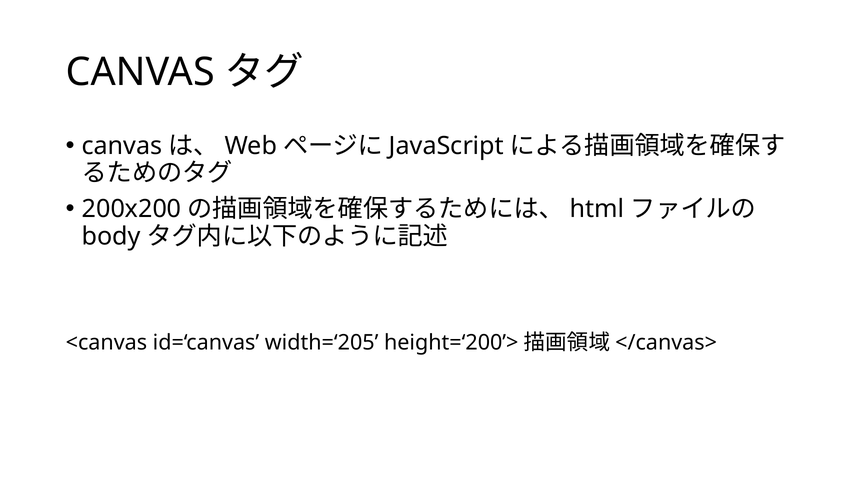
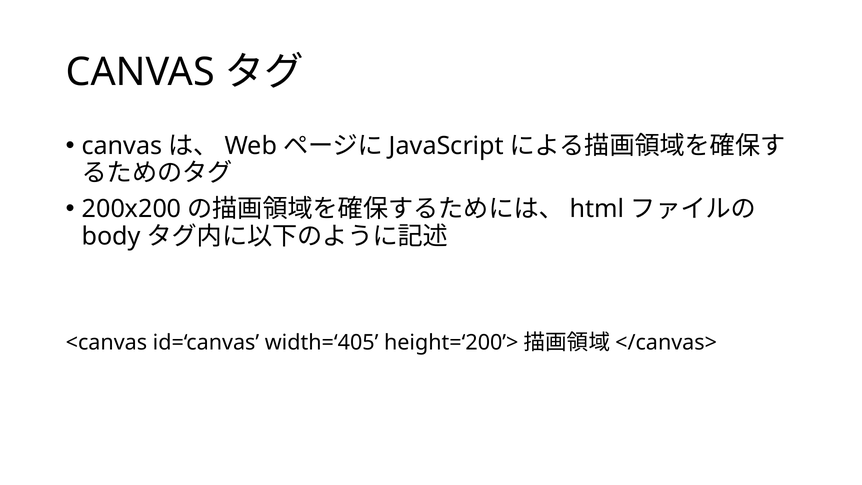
width=‘205: width=‘205 -> width=‘405
